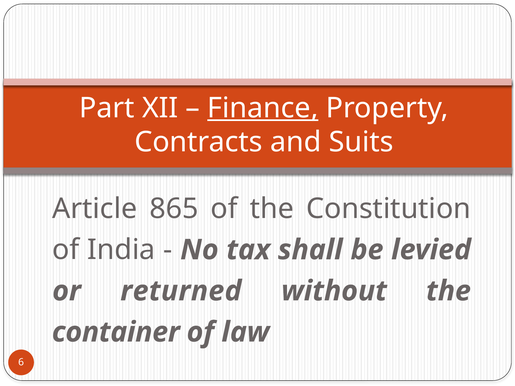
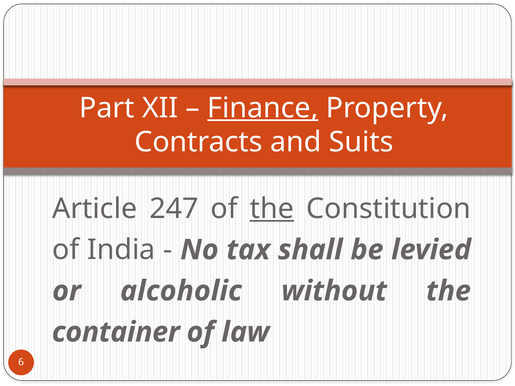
865: 865 -> 247
the at (272, 209) underline: none -> present
returned: returned -> alcoholic
